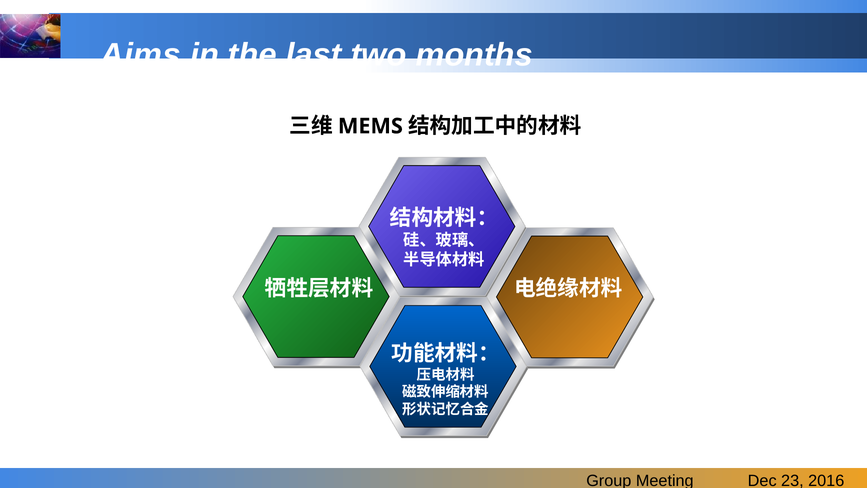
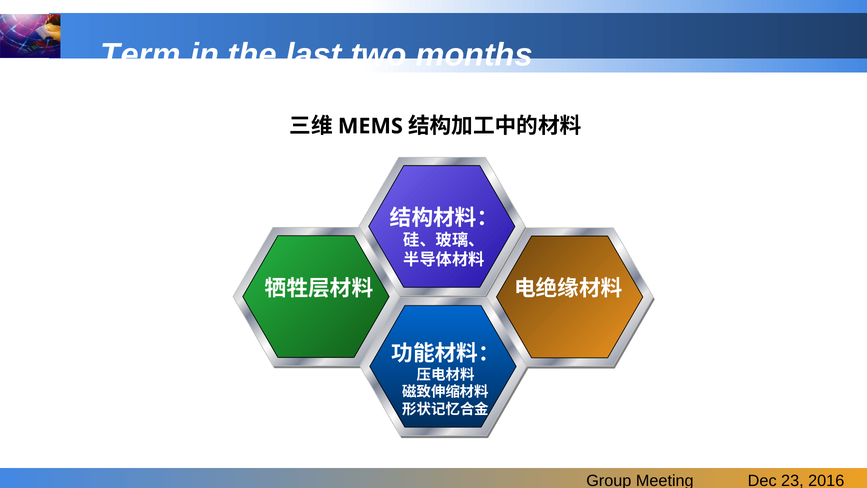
Aims: Aims -> Term
